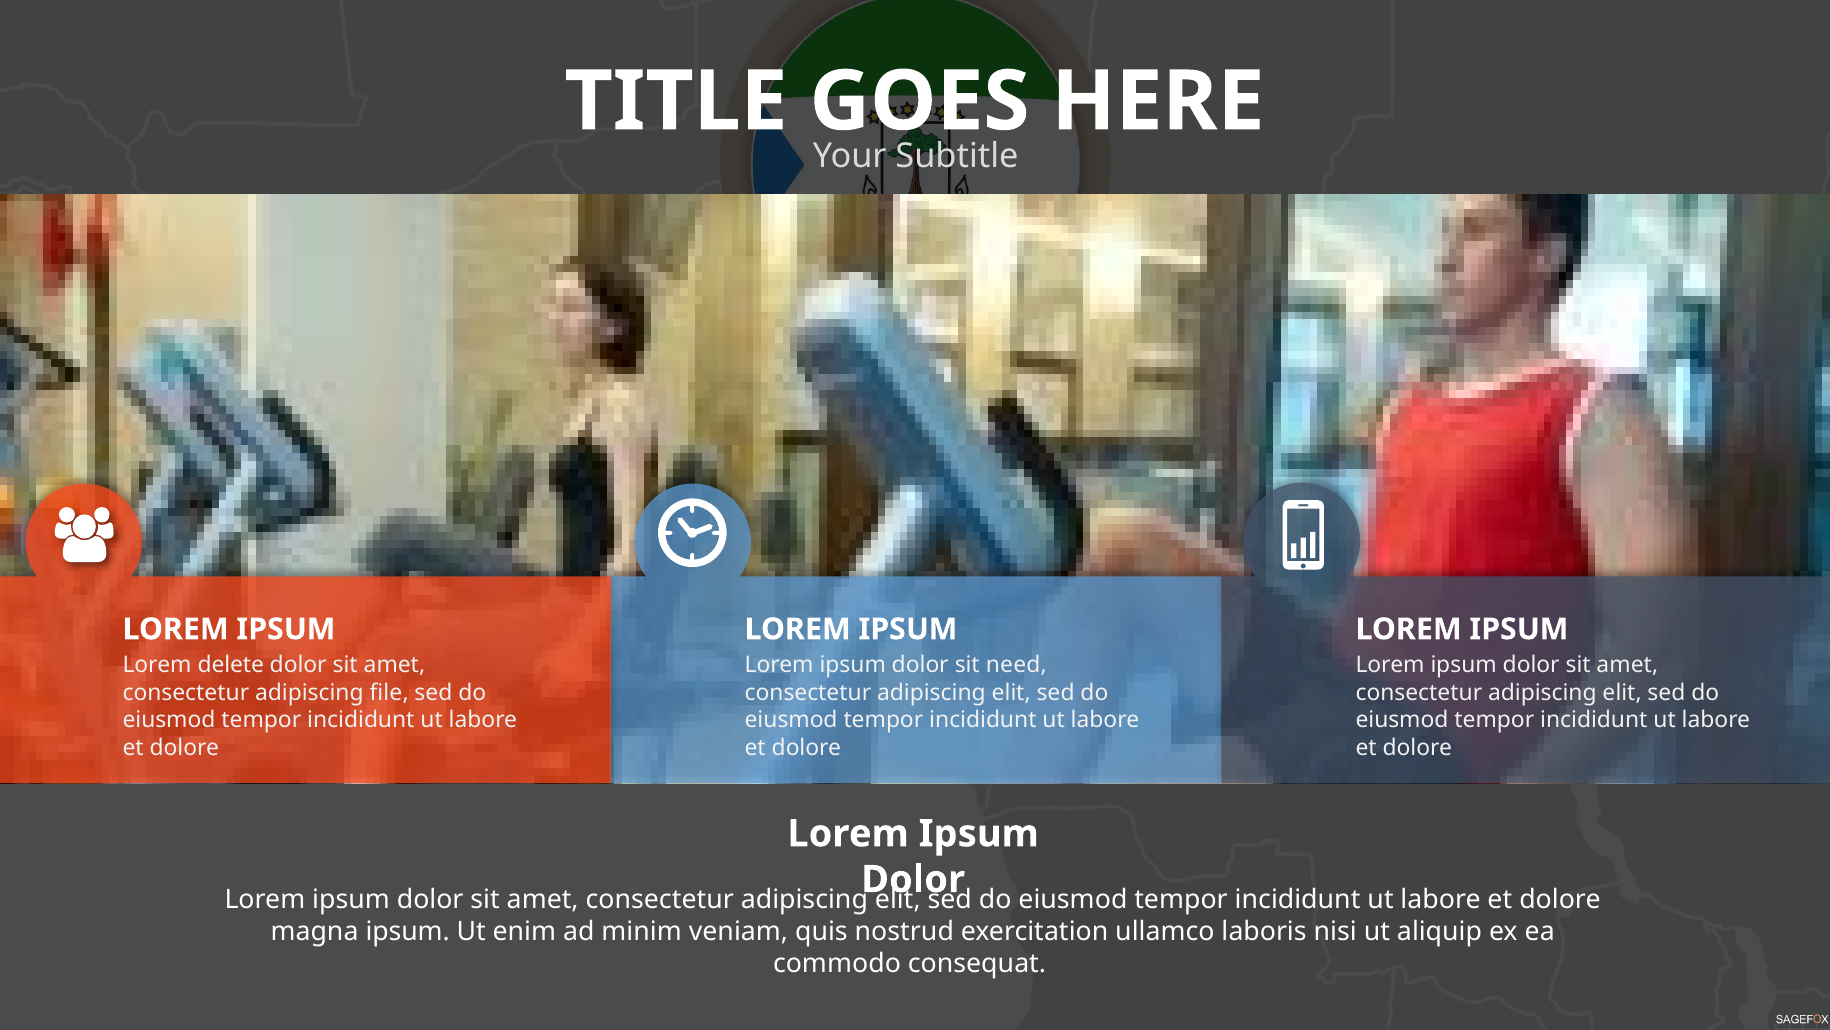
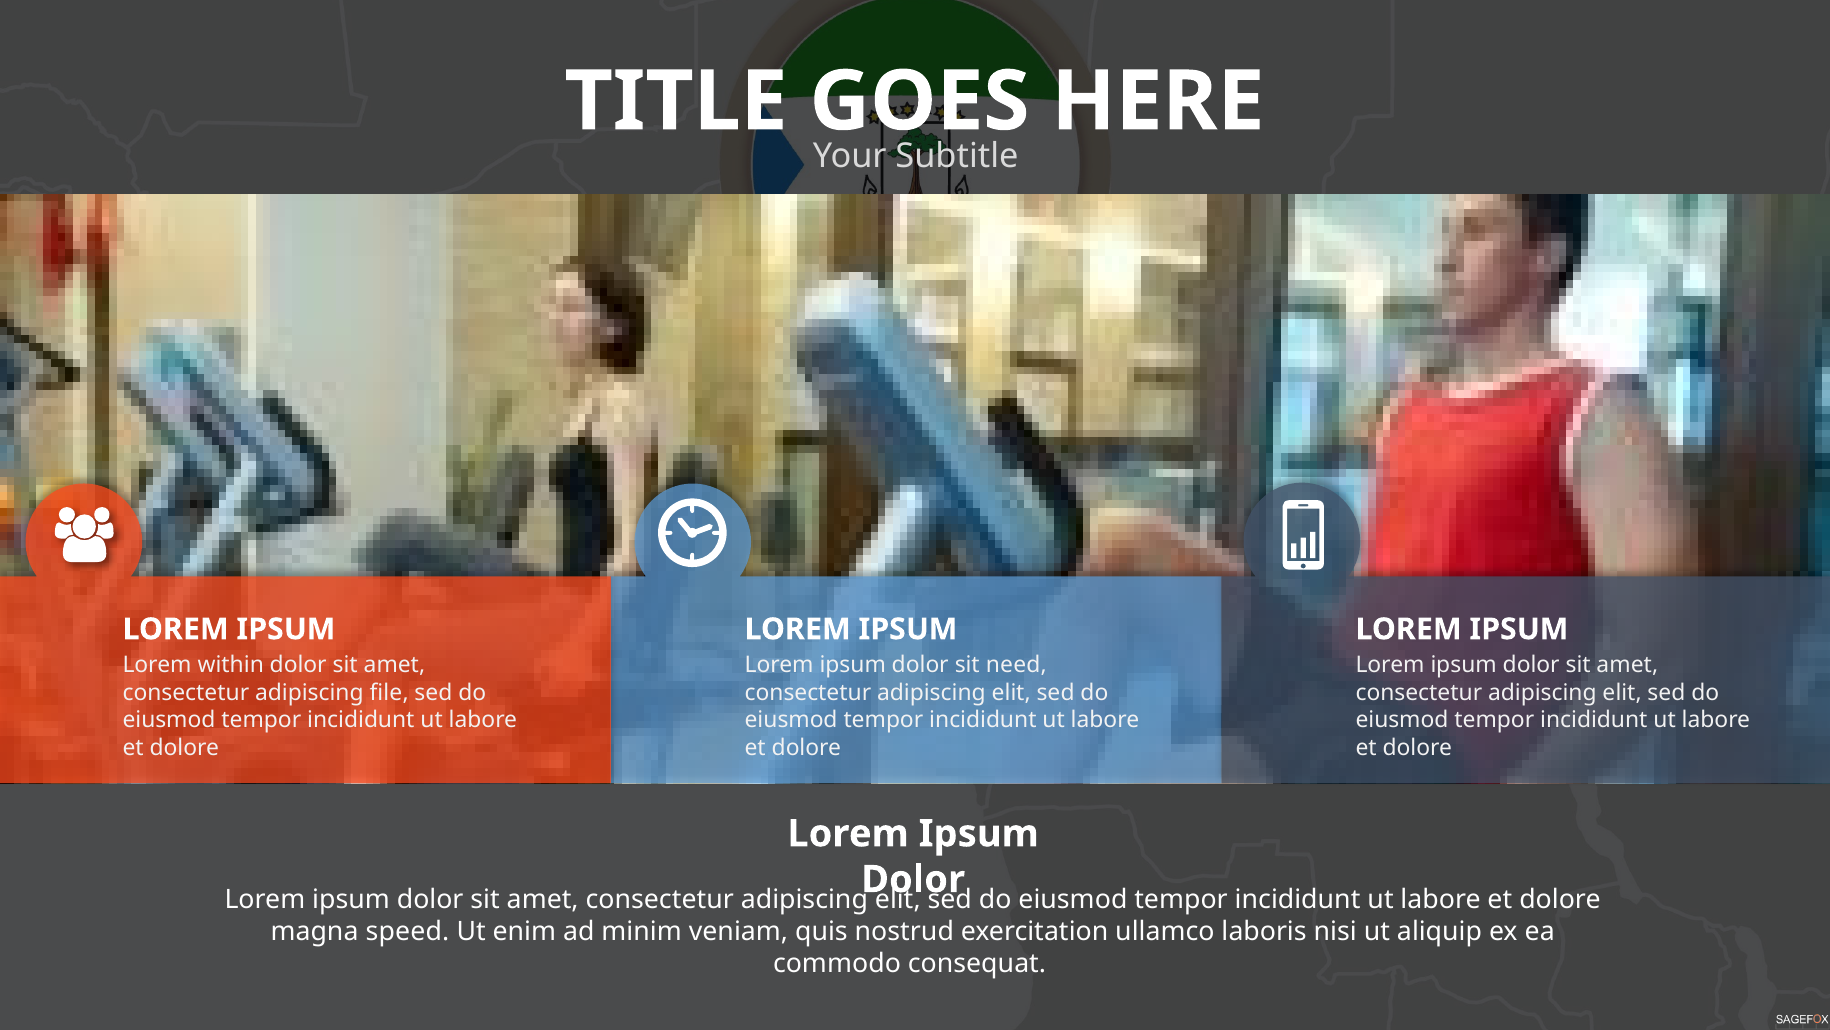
delete: delete -> within
magna ipsum: ipsum -> speed
